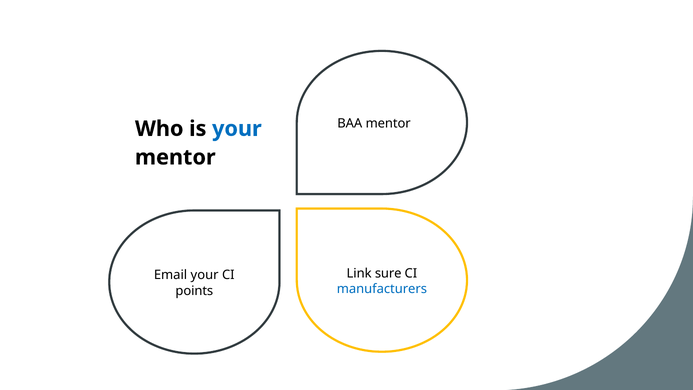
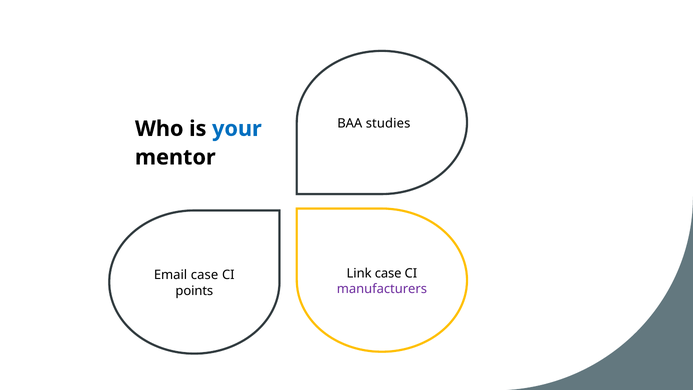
BAA mentor: mentor -> studies
Link sure: sure -> case
Email your: your -> case
manufacturers colour: blue -> purple
